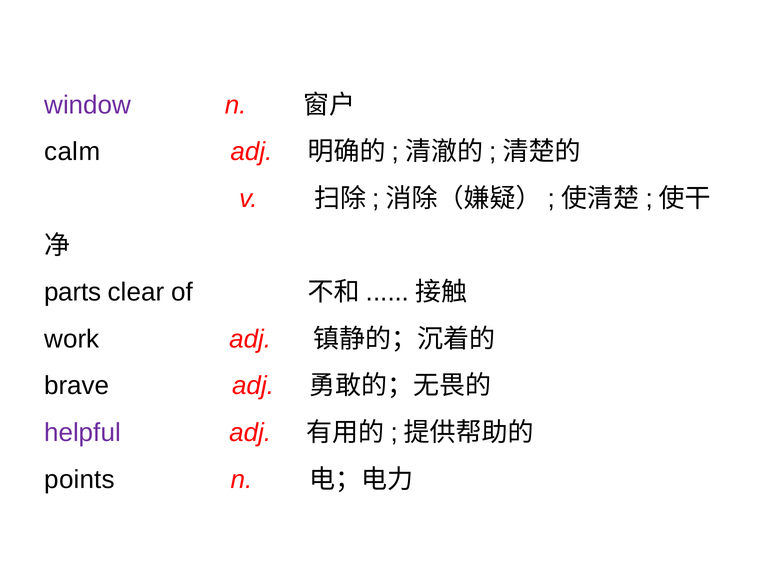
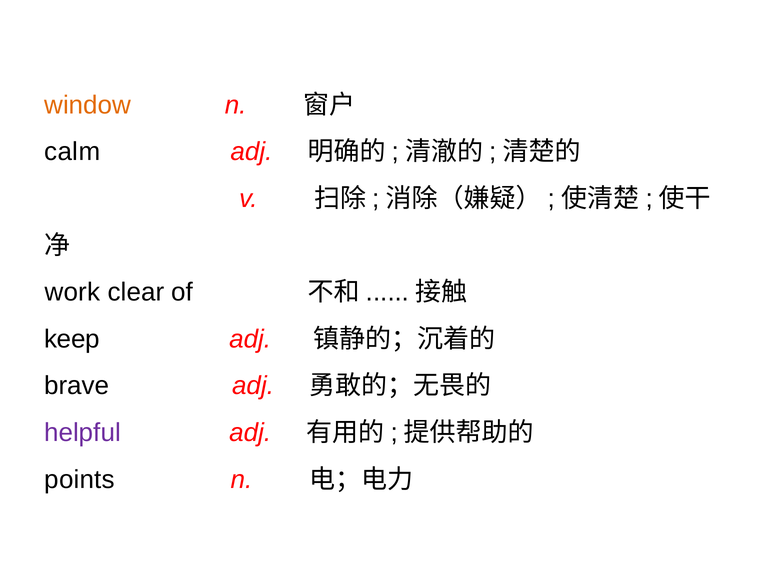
window colour: purple -> orange
parts: parts -> work
work: work -> keep
